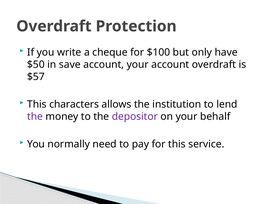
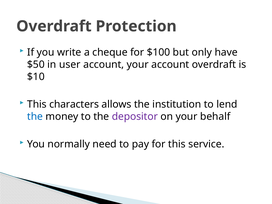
save: save -> user
$57: $57 -> $10
the at (35, 117) colour: purple -> blue
